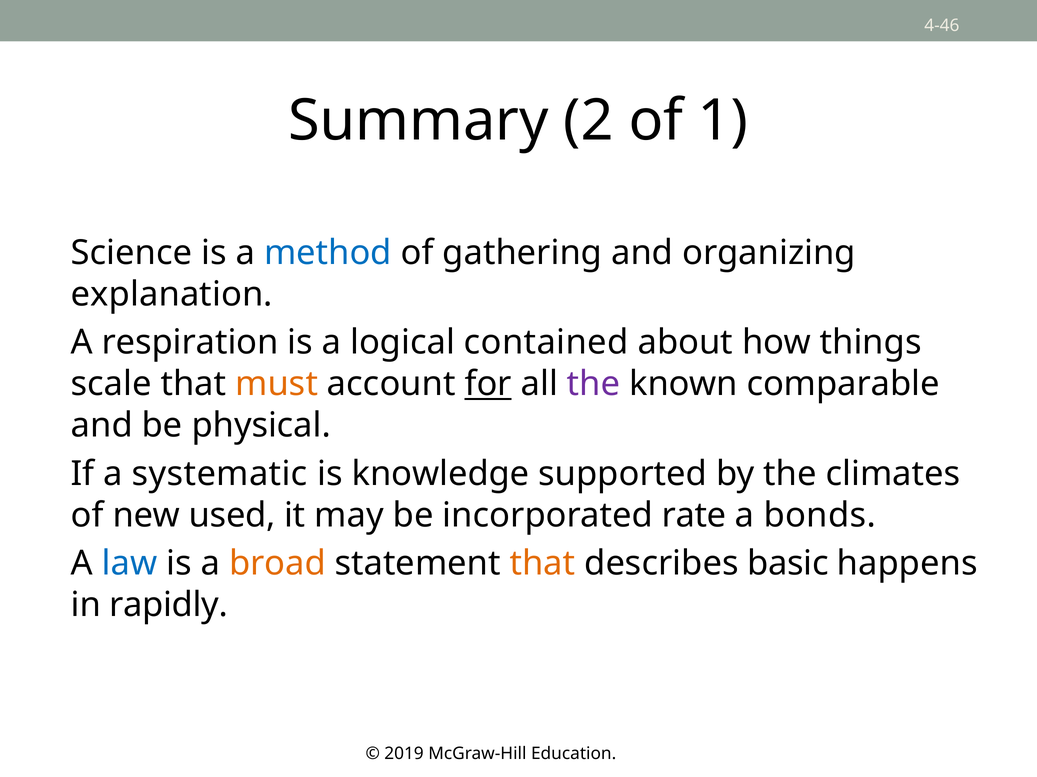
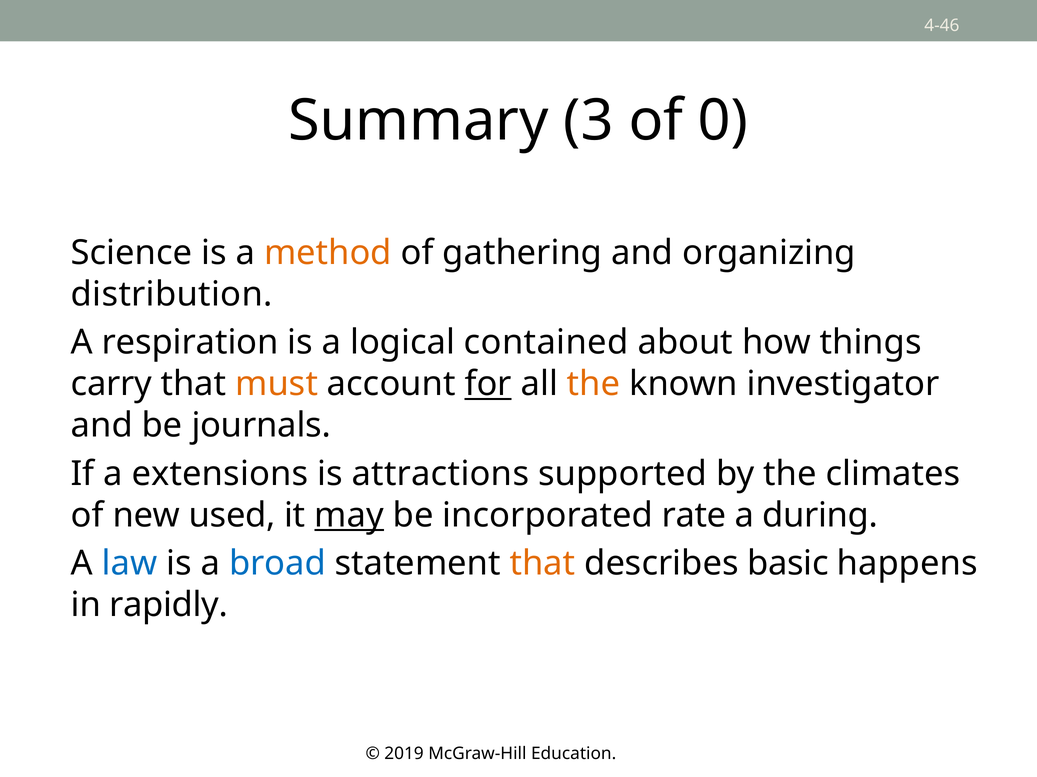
2: 2 -> 3
1: 1 -> 0
method colour: blue -> orange
explanation: explanation -> distribution
scale: scale -> carry
the at (594, 384) colour: purple -> orange
comparable: comparable -> investigator
physical: physical -> journals
systematic: systematic -> extensions
knowledge: knowledge -> attractions
may underline: none -> present
bonds: bonds -> during
broad colour: orange -> blue
